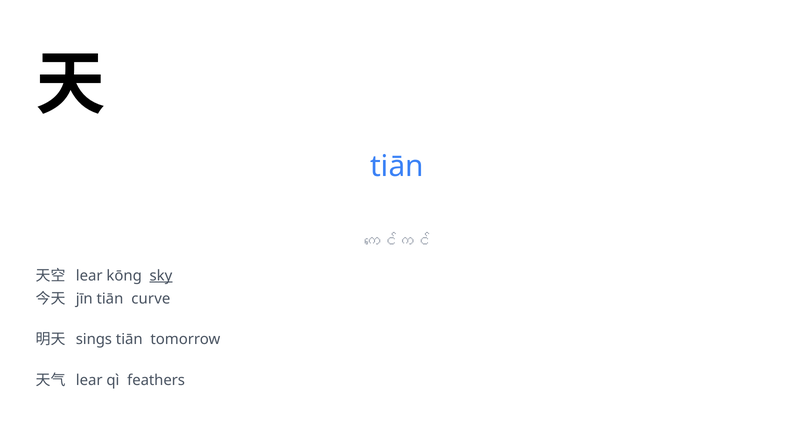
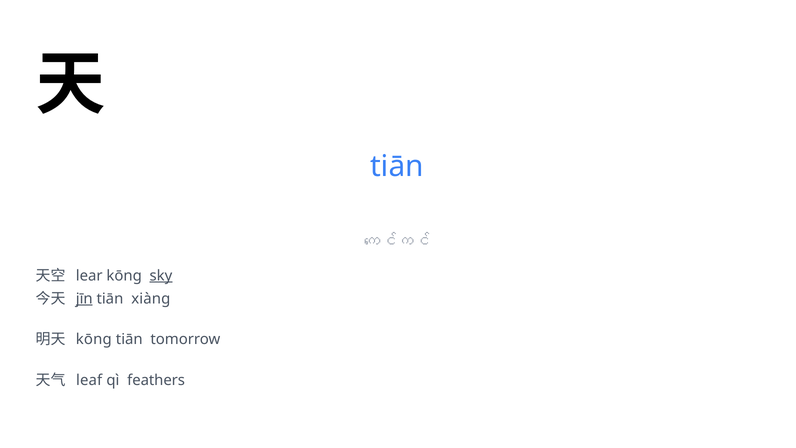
jīn underline: none -> present
curve: curve -> xiàng
sings at (94, 339): sings -> kōng
lear at (89, 380): lear -> leaf
